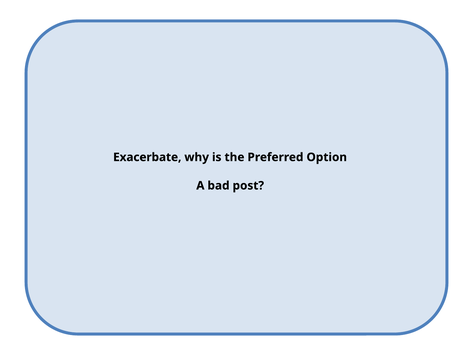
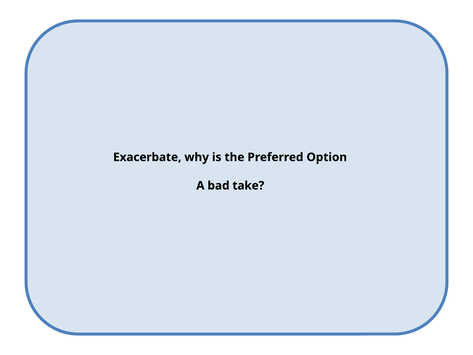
post: post -> take
